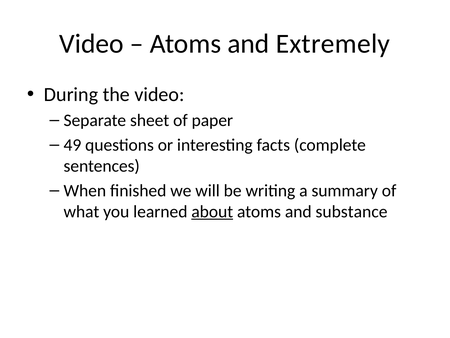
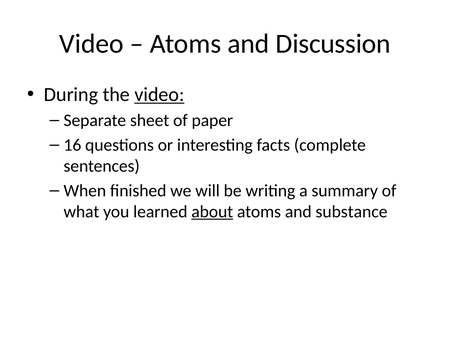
Extremely: Extremely -> Discussion
video at (159, 94) underline: none -> present
49: 49 -> 16
